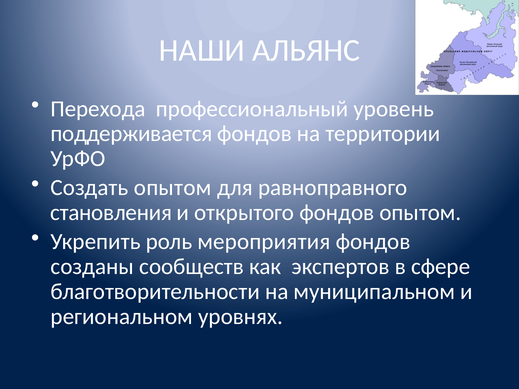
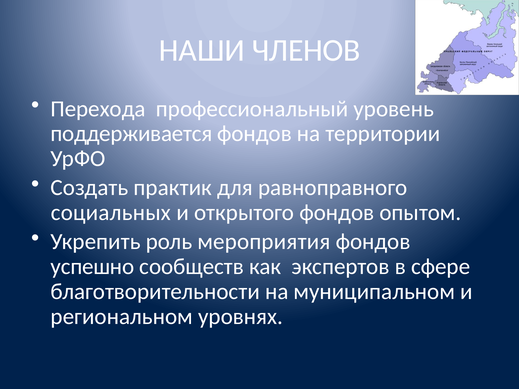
АЛЬЯНС: АЛЬЯНС -> ЧЛЕНОВ
Создать опытом: опытом -> практик
становления: становления -> социальных
созданы: созданы -> успешно
